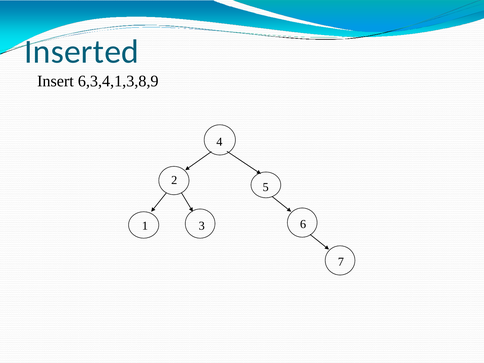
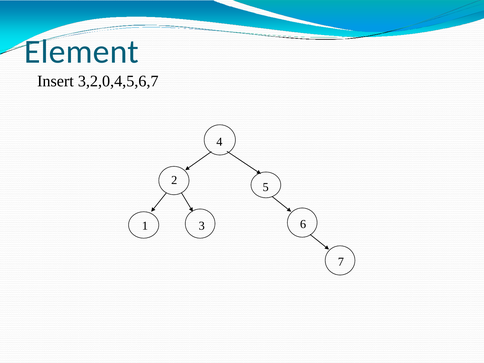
Inserted: Inserted -> Element
6,3,4,1,3,8,9: 6,3,4,1,3,8,9 -> 3,2,0,4,5,6,7
